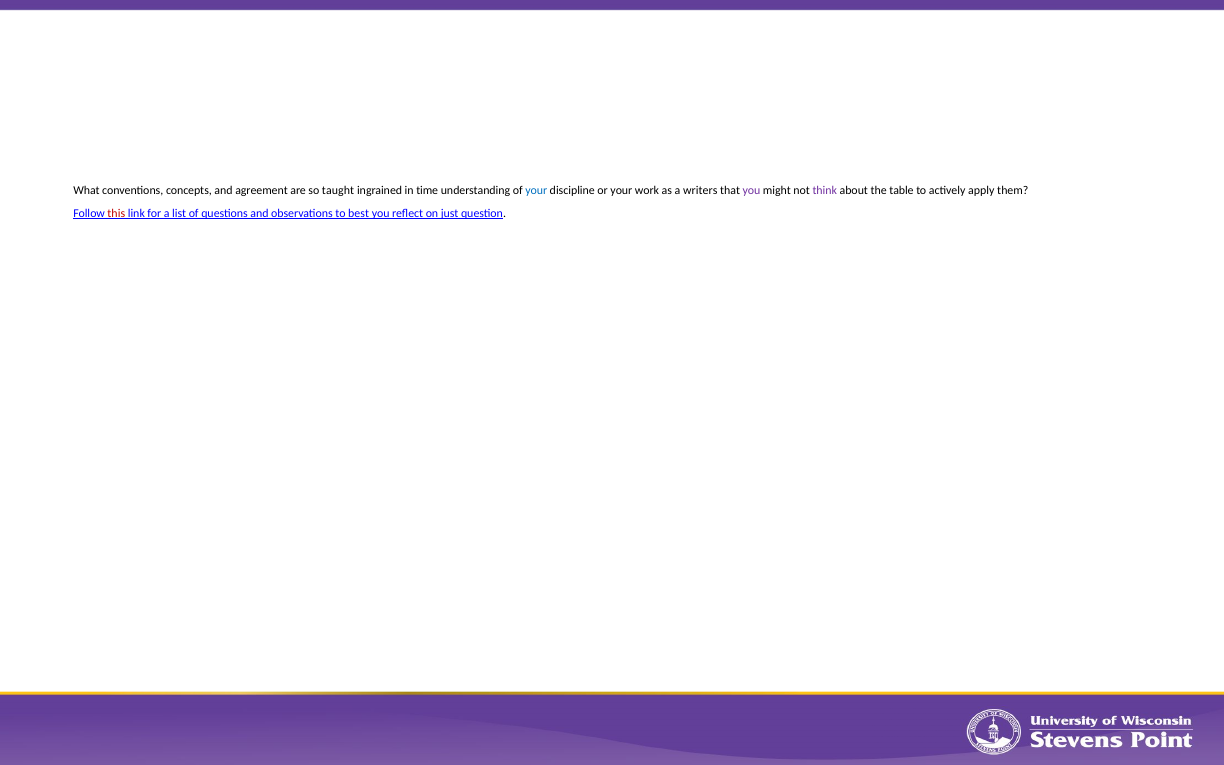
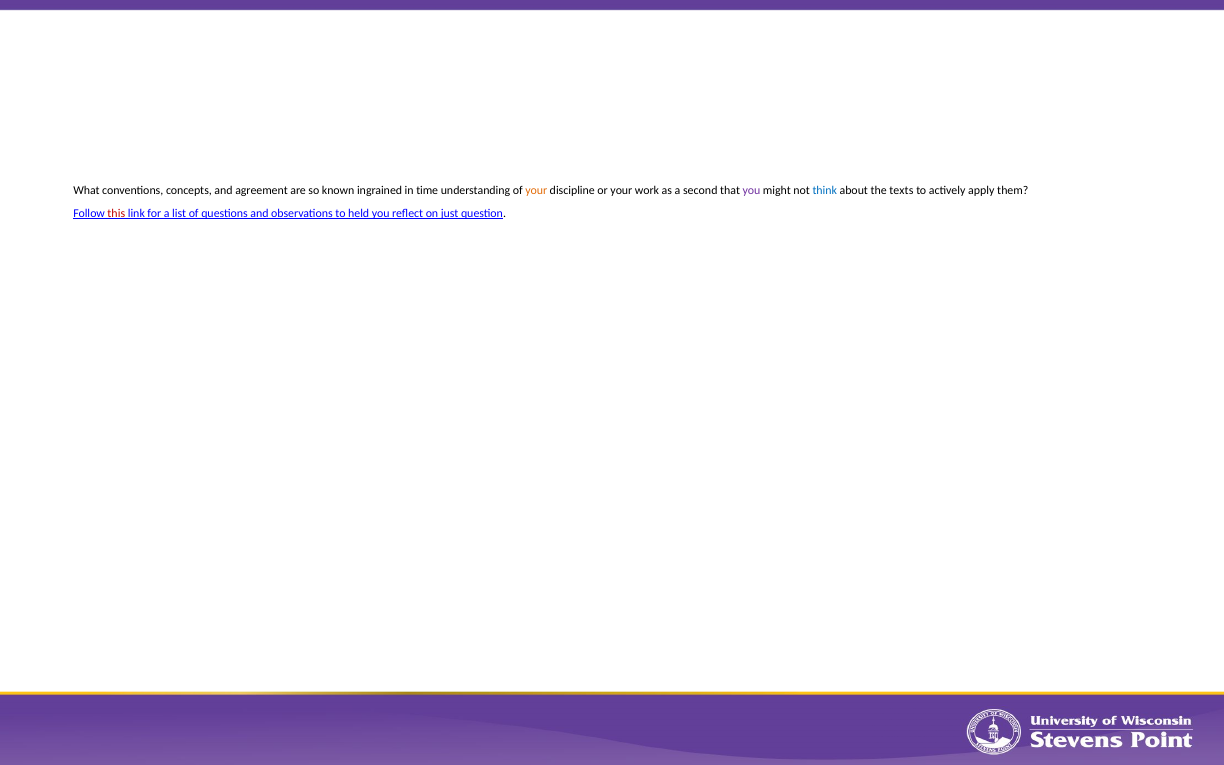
taught: taught -> known
your at (536, 191) colour: blue -> orange
writers: writers -> second
think colour: purple -> blue
table: table -> texts
best: best -> held
